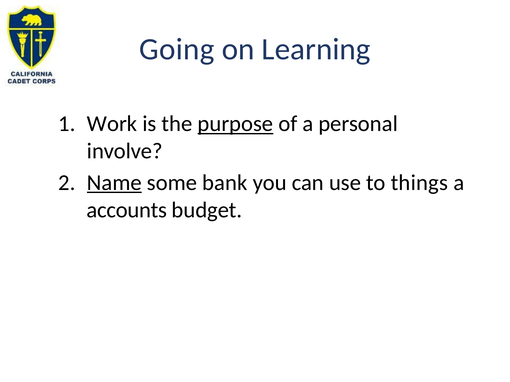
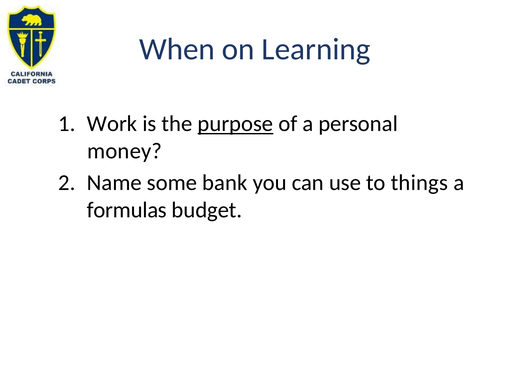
Going: Going -> When
involve: involve -> money
Name underline: present -> none
accounts: accounts -> formulas
